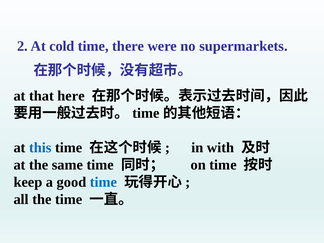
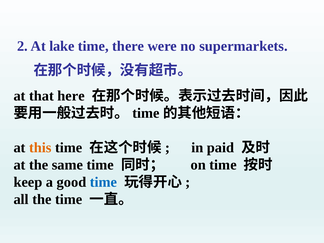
cold: cold -> lake
this colour: blue -> orange
with: with -> paid
